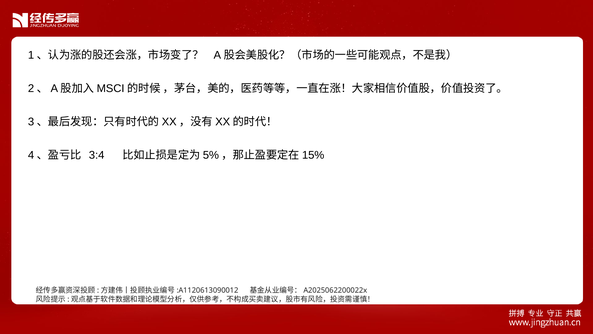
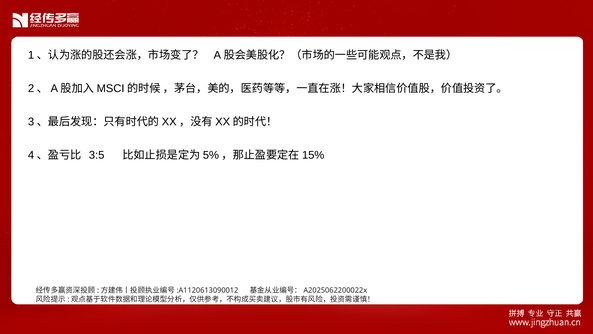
3:4: 3:4 -> 3:5
